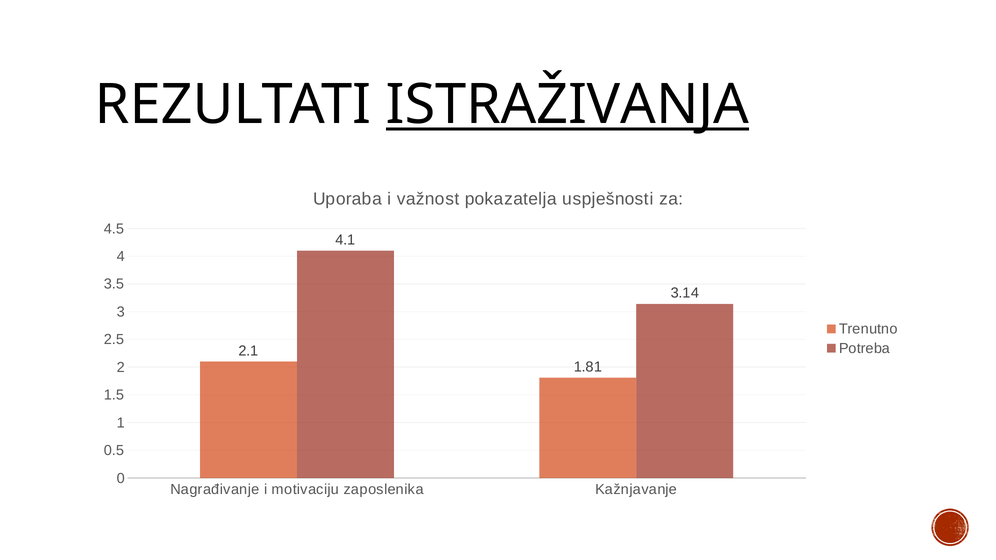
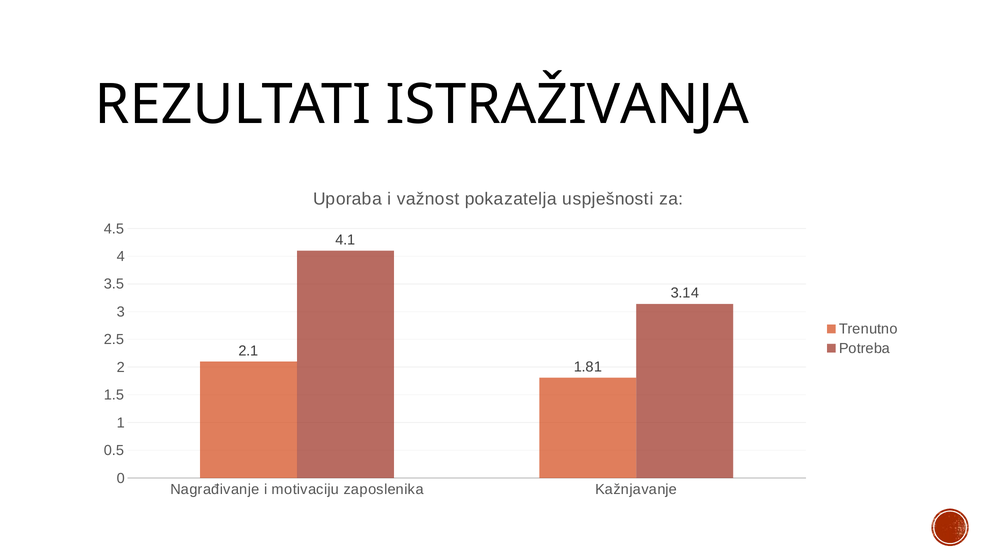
ISTRAŽIVANJA underline: present -> none
